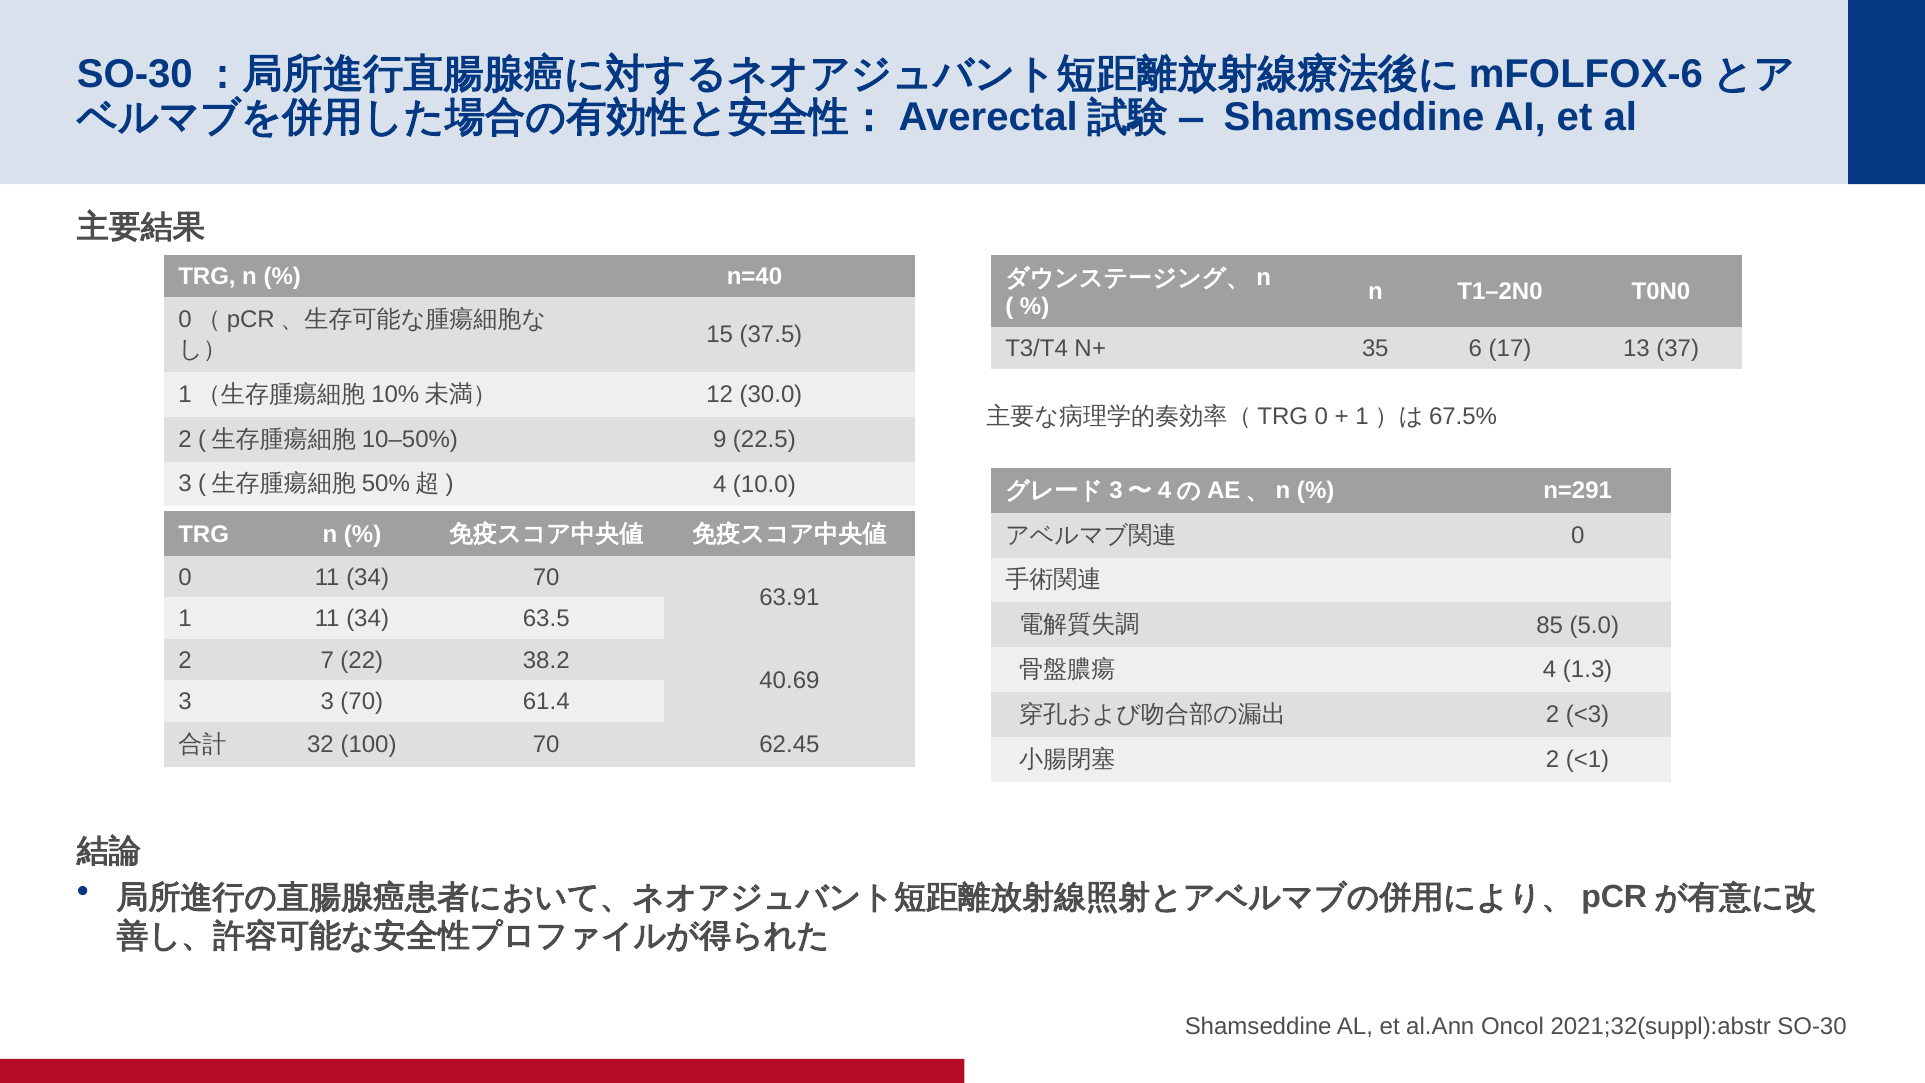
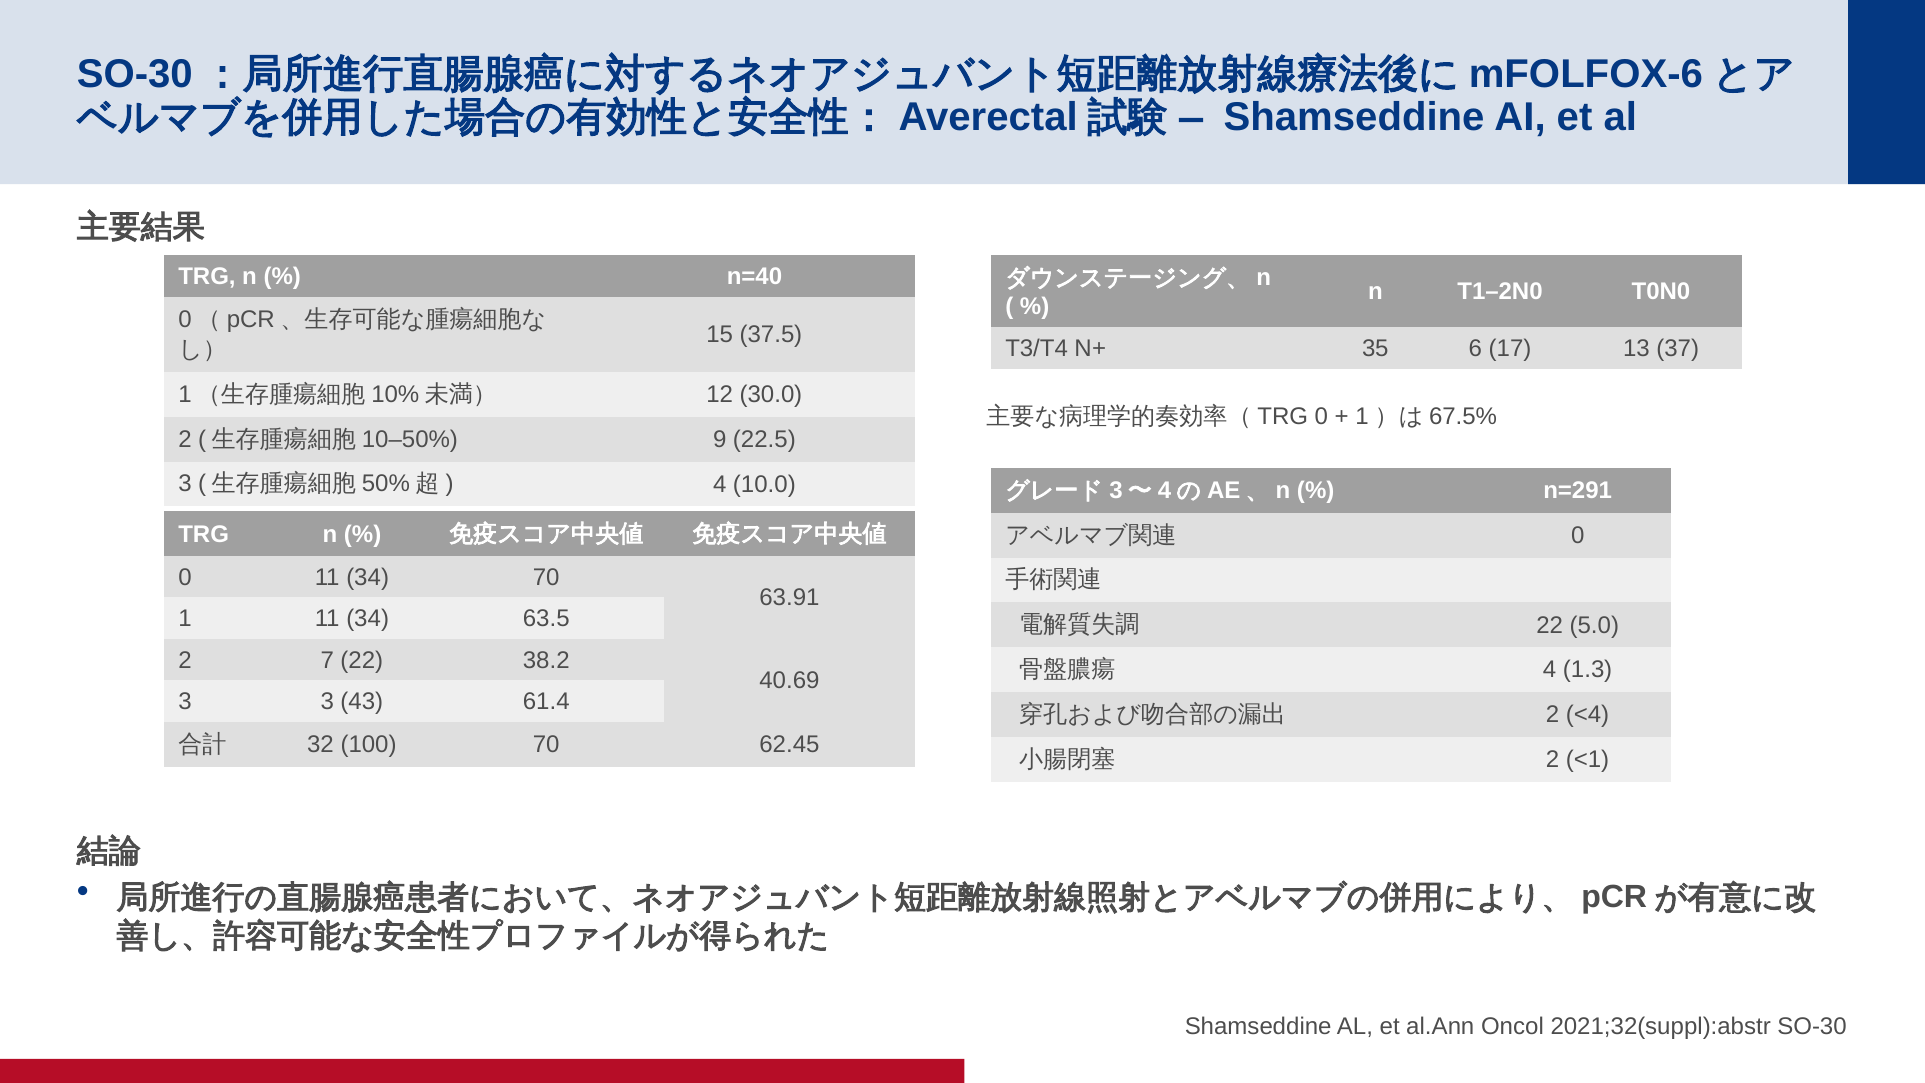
85 at (1550, 625): 85 -> 22
3 70: 70 -> 43
<3: <3 -> <4
